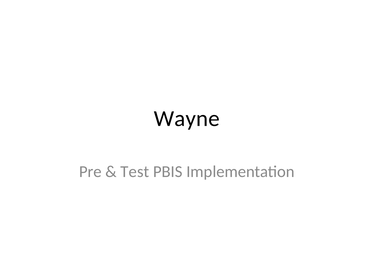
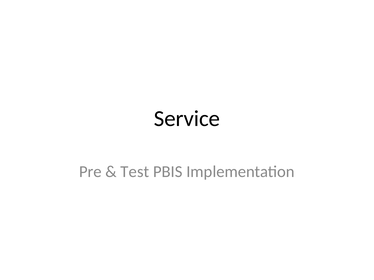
Wayne: Wayne -> Service
